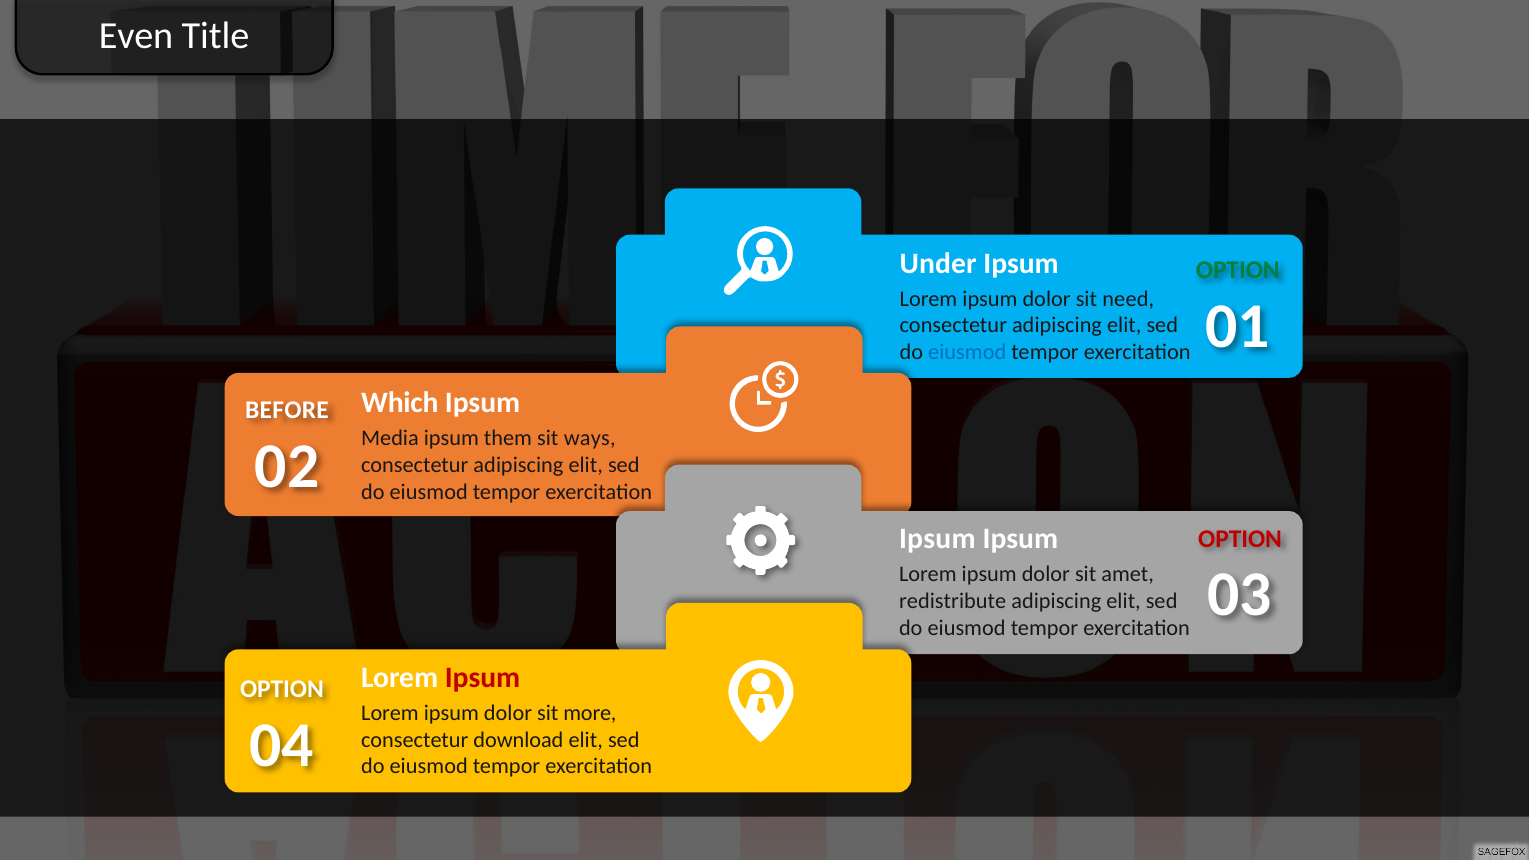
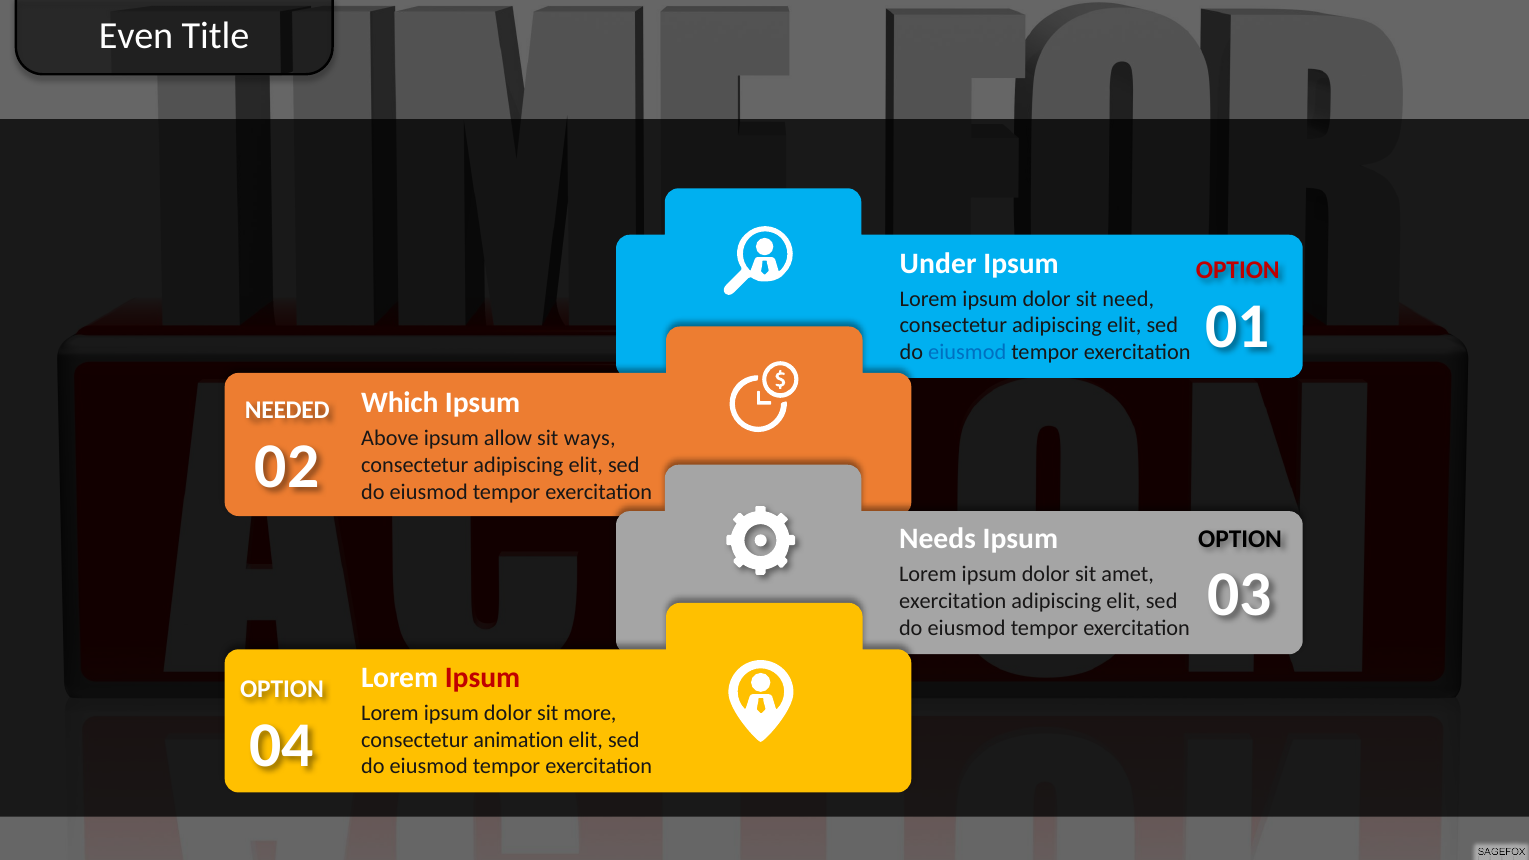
OPTION at (1238, 270) colour: green -> red
BEFORE: BEFORE -> NEEDED
Media: Media -> Above
them: them -> allow
Ipsum at (937, 539): Ipsum -> Needs
OPTION at (1240, 539) colour: red -> black
redistribute at (953, 601): redistribute -> exercitation
download: download -> animation
